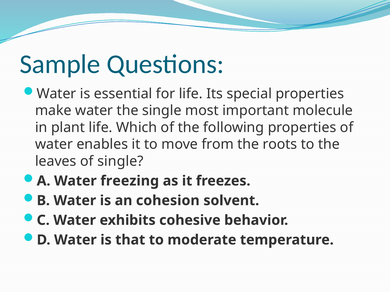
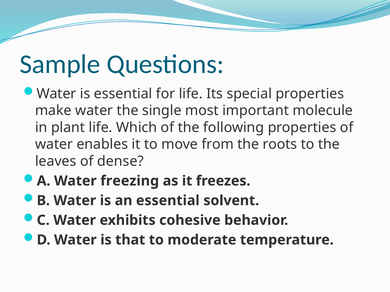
of single: single -> dense
an cohesion: cohesion -> essential
